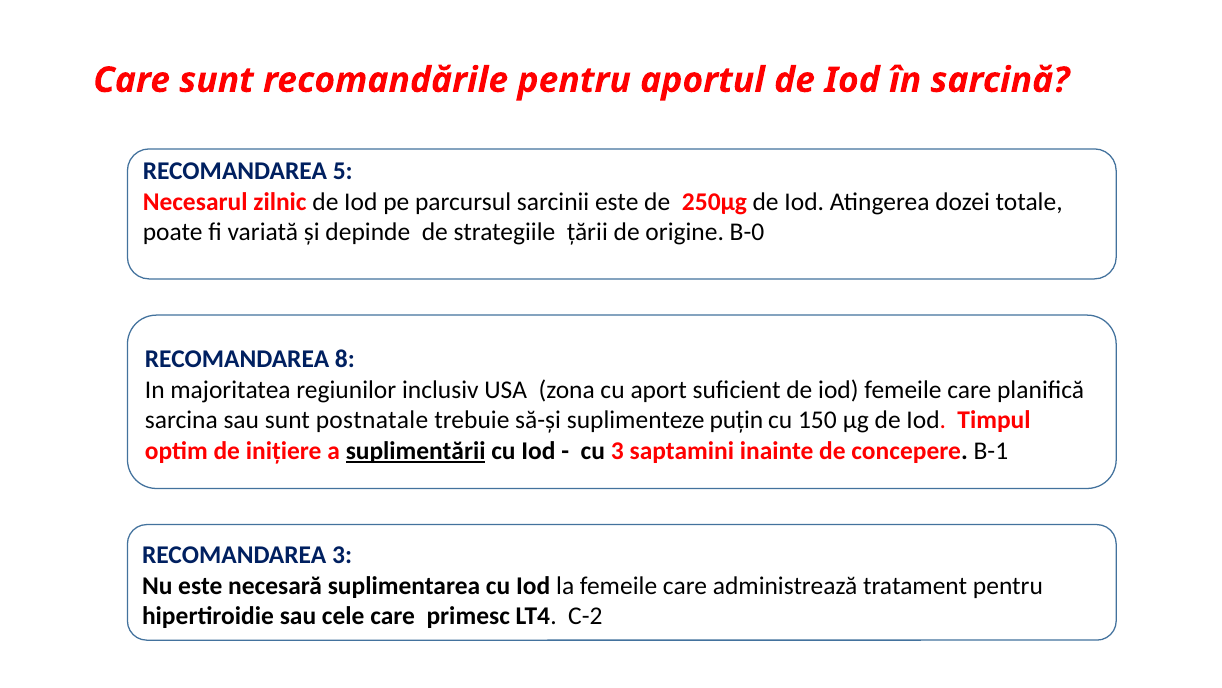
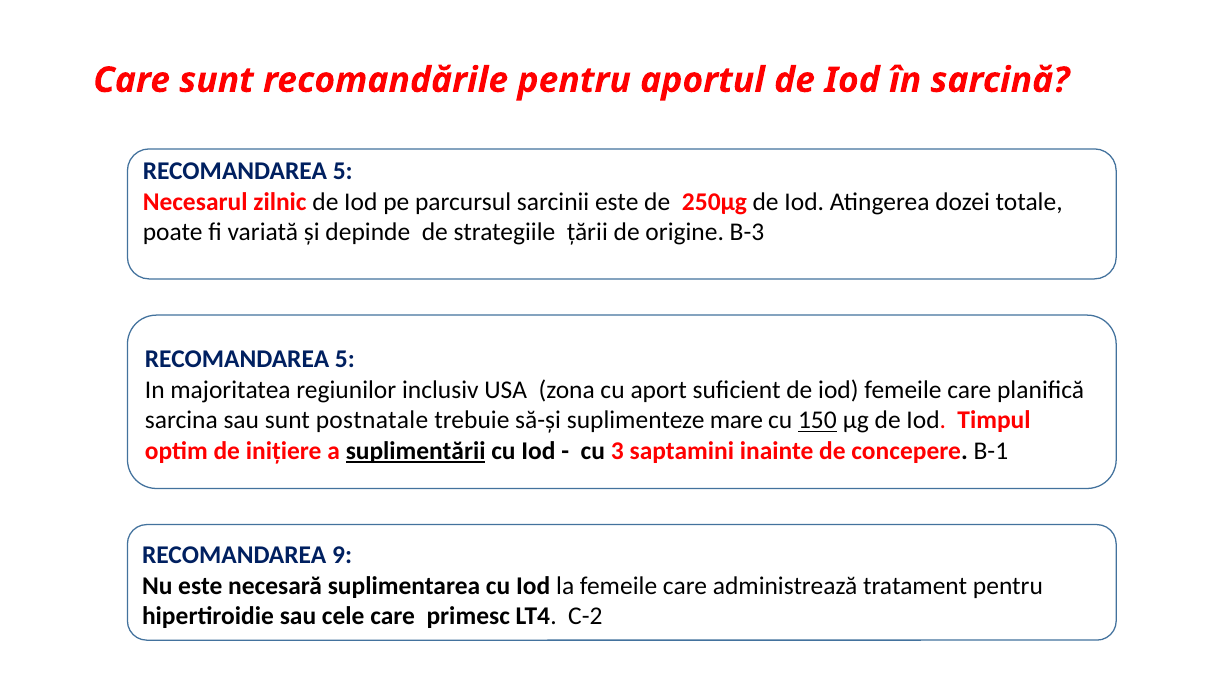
B-0: B-0 -> B-3
8 at (345, 359): 8 -> 5
puțin: puțin -> mare
150 underline: none -> present
RECOMANDAREA 3: 3 -> 9
